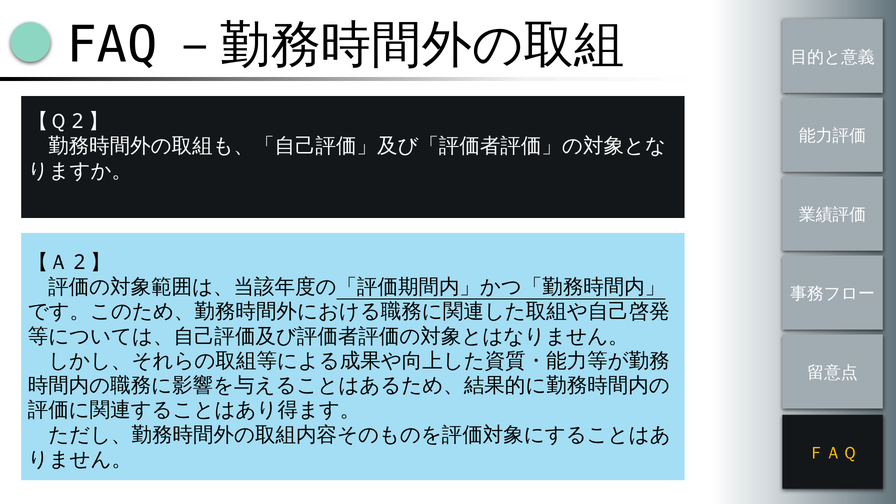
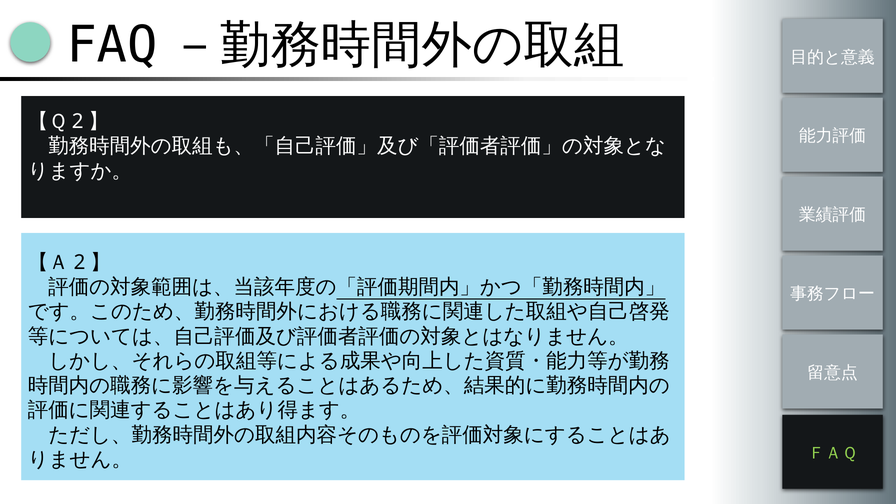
ＦＡＱ colour: yellow -> light green
